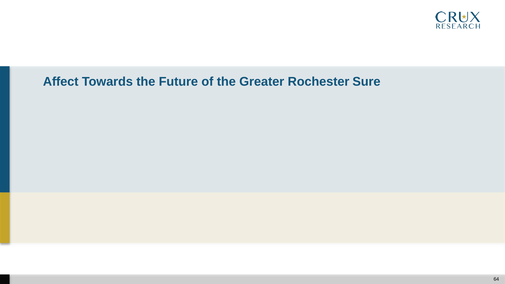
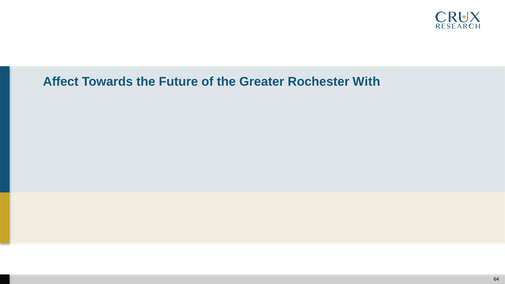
Sure: Sure -> With
